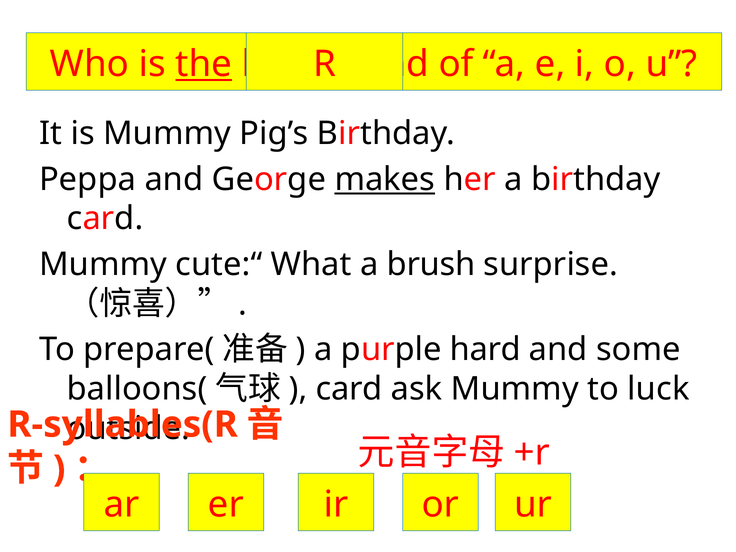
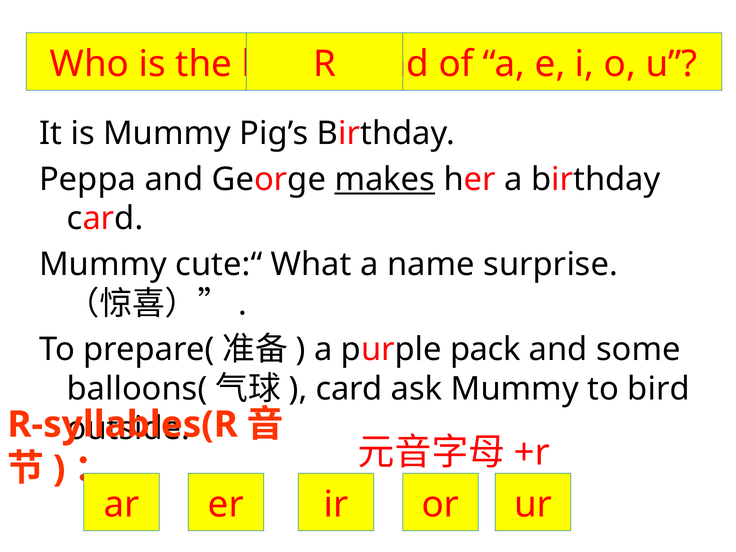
the underline: present -> none
brush: brush -> name
hard: hard -> pack
luck: luck -> bird
